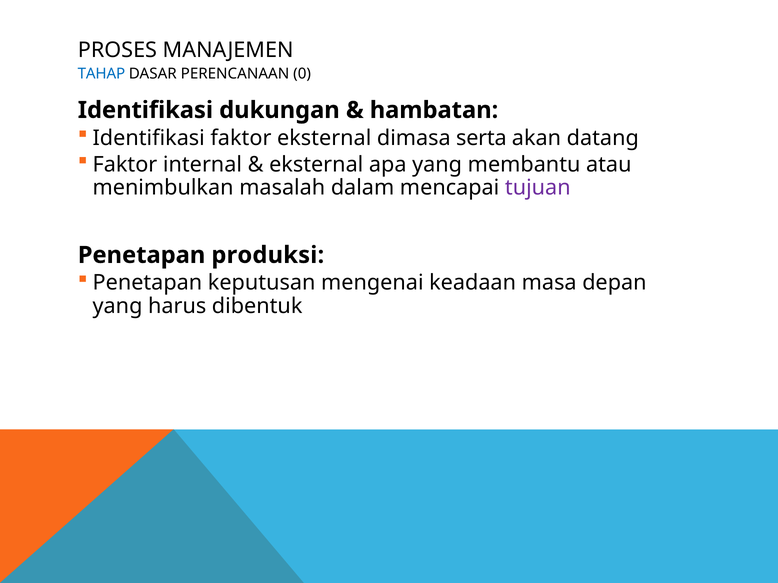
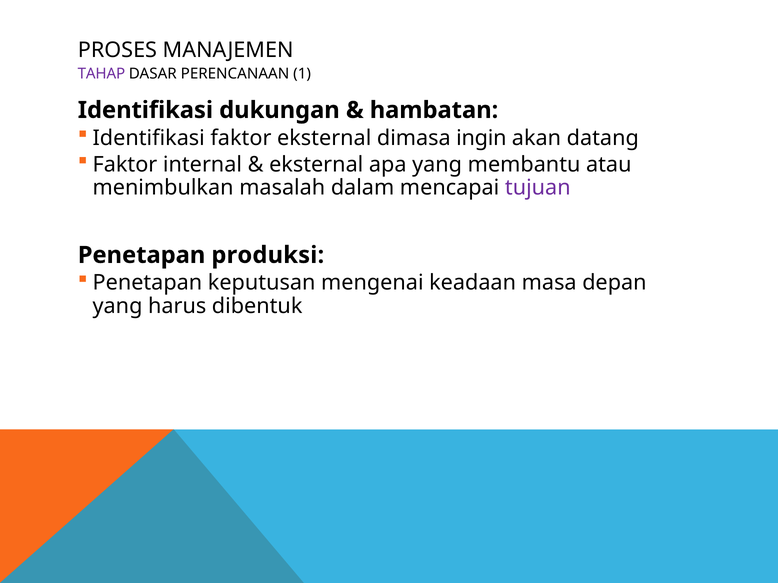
TAHAP colour: blue -> purple
0: 0 -> 1
serta: serta -> ingin
